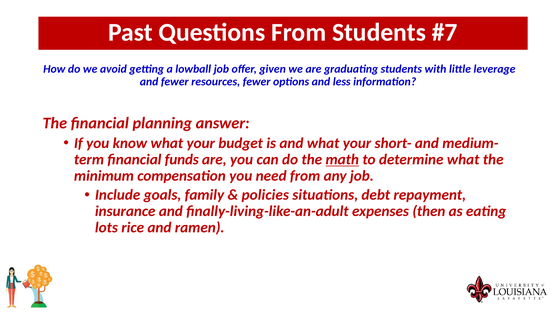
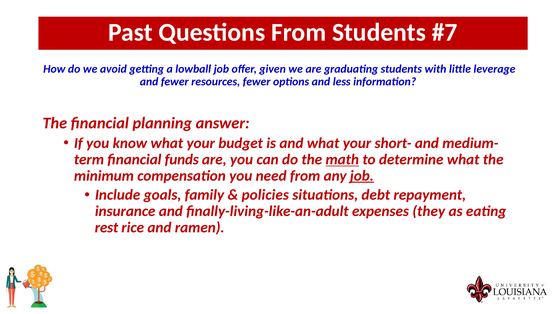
job at (362, 176) underline: none -> present
then: then -> they
lots: lots -> rest
